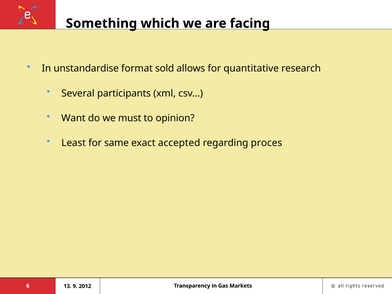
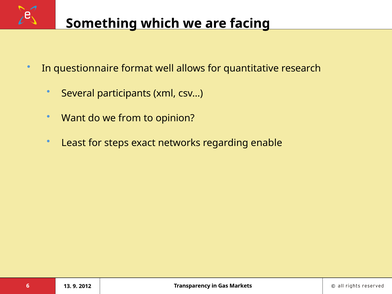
unstandardise: unstandardise -> questionnaire
sold: sold -> well
must: must -> from
same: same -> steps
accepted: accepted -> networks
proces: proces -> enable
